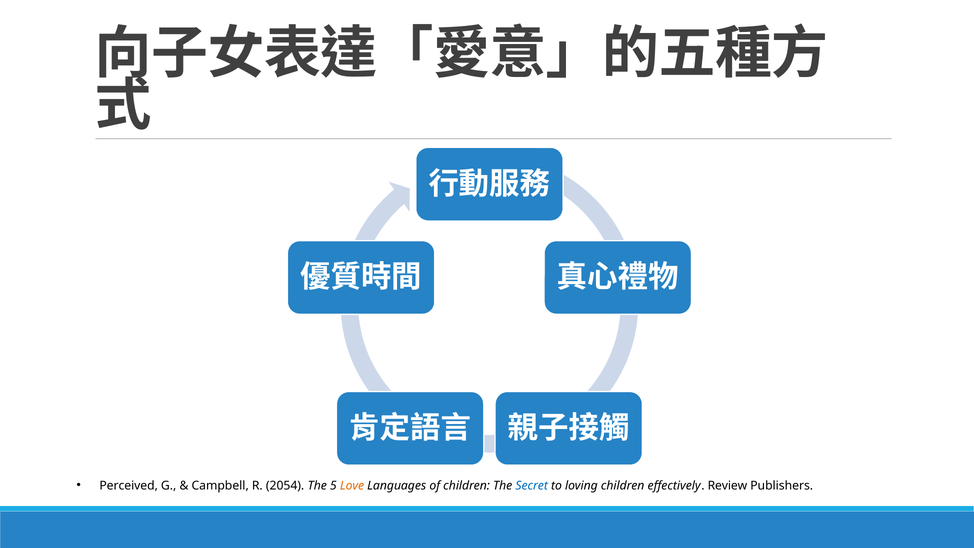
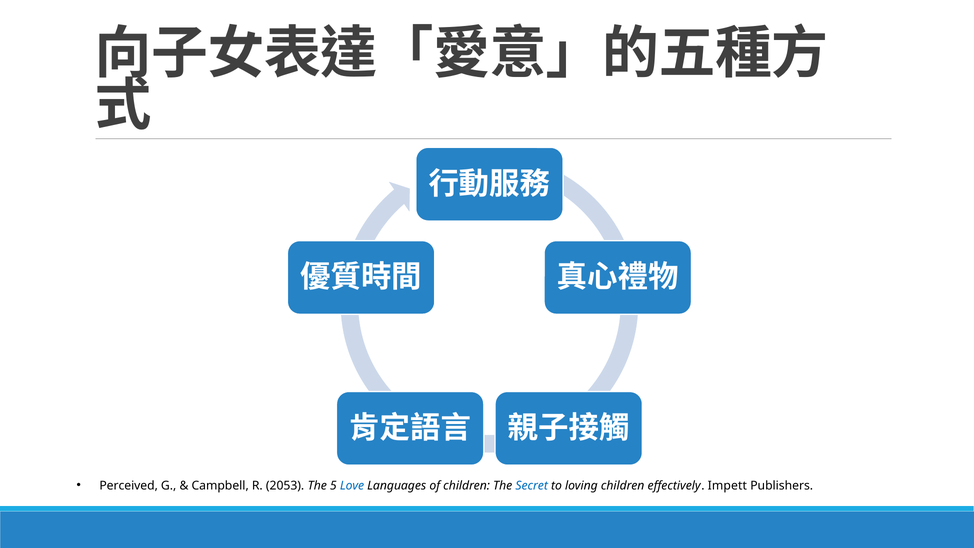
2054: 2054 -> 2053
Love colour: orange -> blue
Review: Review -> Impett
